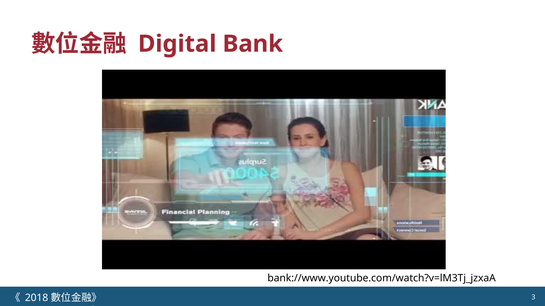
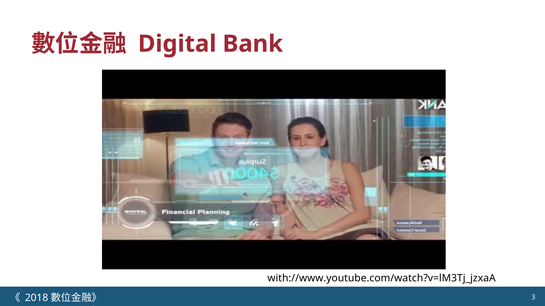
bank://www.youtube.com/watch?v=lM3Tj_jzxaA: bank://www.youtube.com/watch?v=lM3Tj_jzxaA -> with://www.youtube.com/watch?v=lM3Tj_jzxaA
